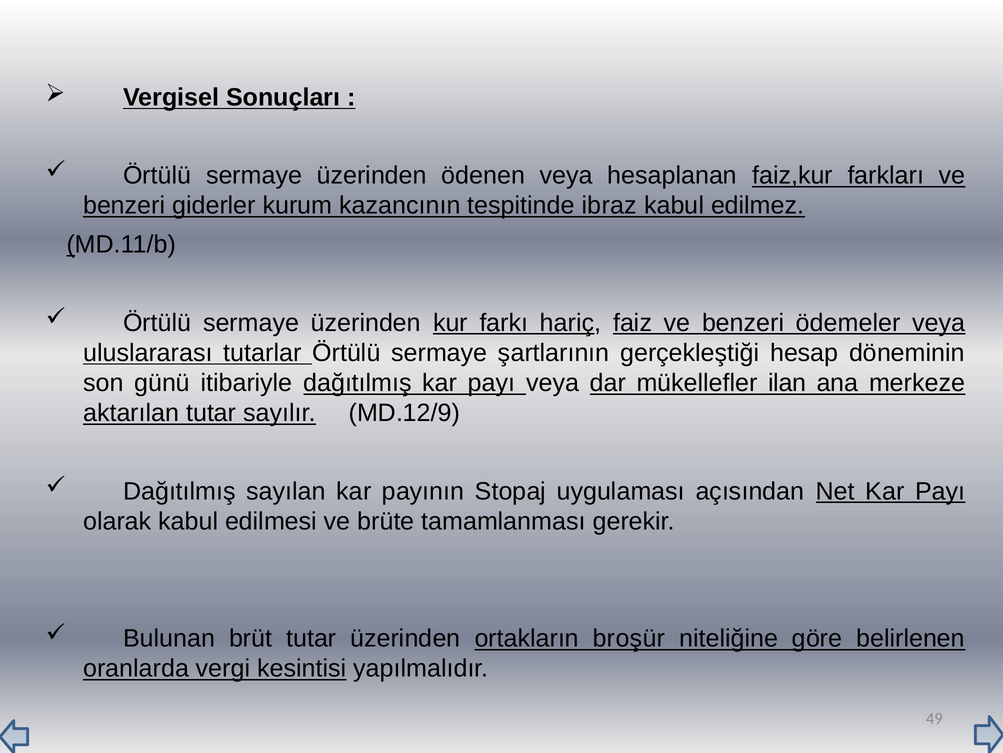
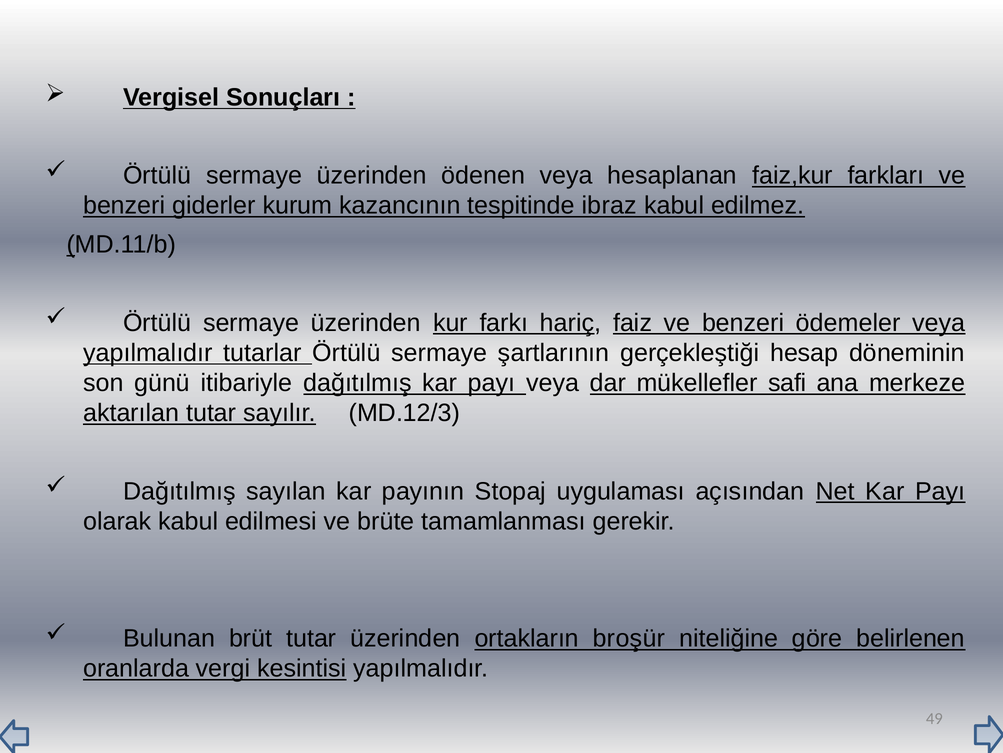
uluslararası at (148, 353): uluslararası -> yapılmalıdır
ilan: ilan -> safi
MD.12/9: MD.12/9 -> MD.12/3
